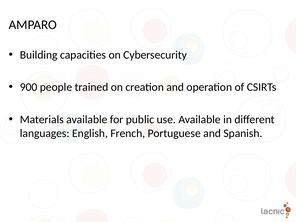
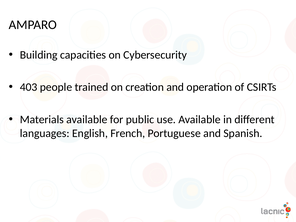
900: 900 -> 403
